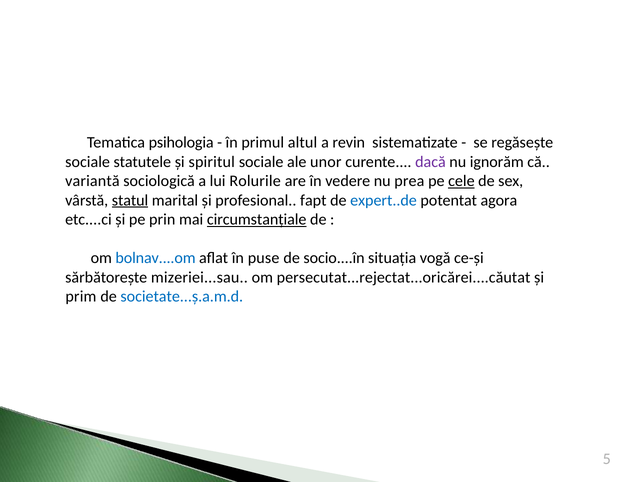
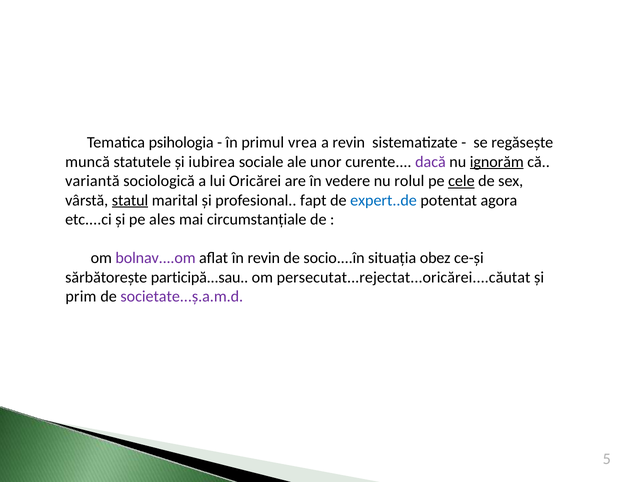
altul: altul -> vrea
sociale at (88, 162): sociale -> muncă
spiritul: spiritul -> iubirea
ignorăm underline: none -> present
Rolurile: Rolurile -> Oricărei
prea: prea -> rolul
prin: prin -> ales
circumstanțiale underline: present -> none
bolnav....om colour: blue -> purple
în puse: puse -> revin
vogǎ: vogǎ -> obez
mizeriei...sau: mizeriei...sau -> participă...sau
societate...ș.a.m.d colour: blue -> purple
